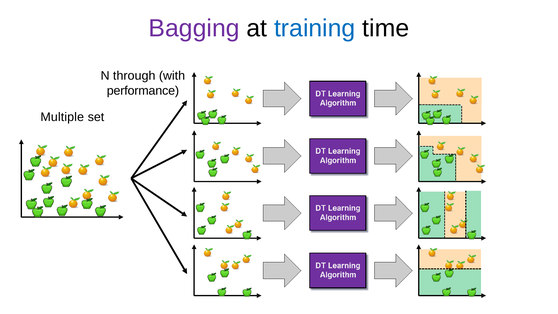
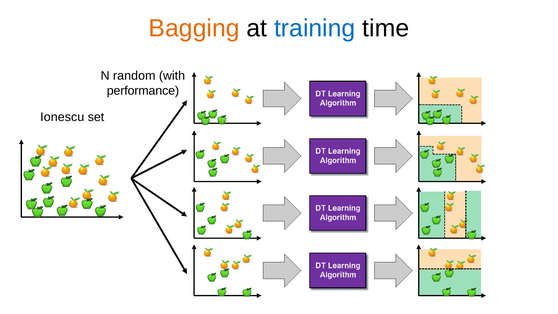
Bagging colour: purple -> orange
through: through -> random
Multiple: Multiple -> Ionescu
